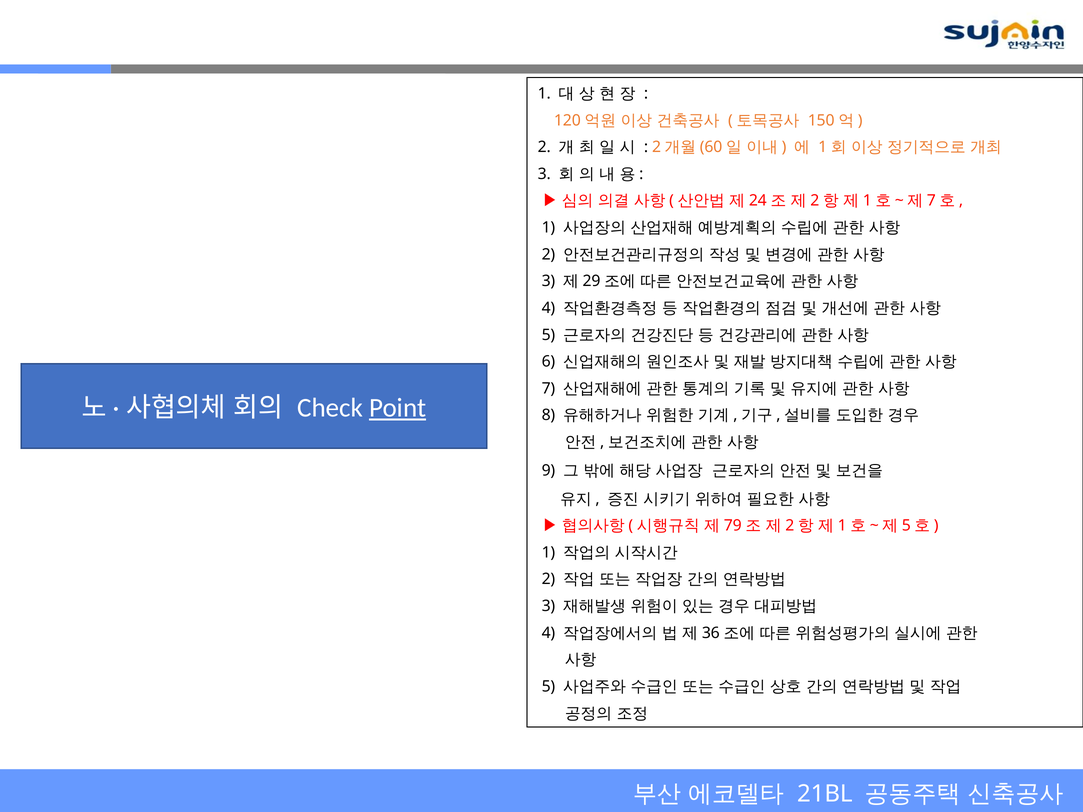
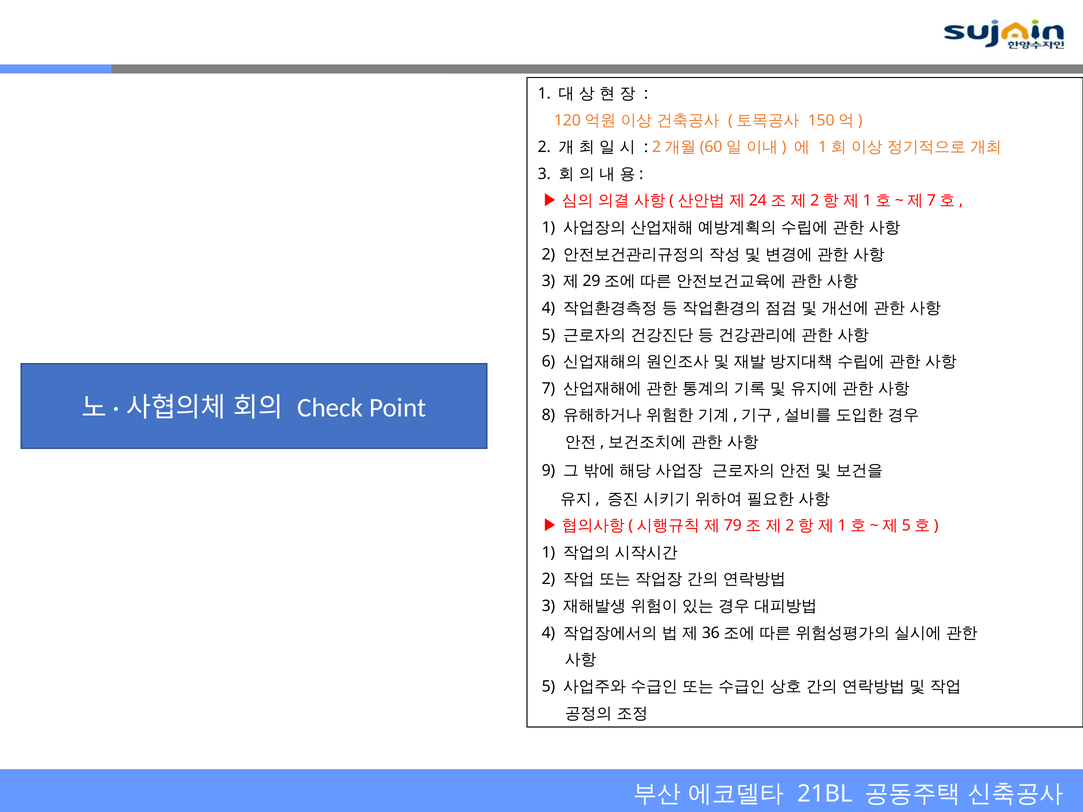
Point underline: present -> none
